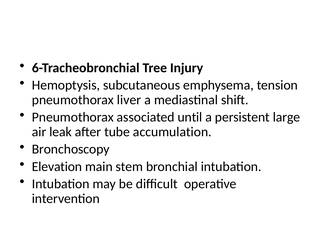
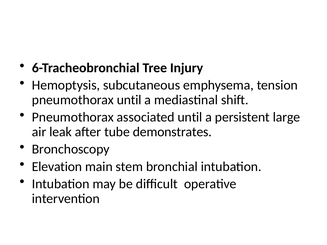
pneumothorax liver: liver -> until
accumulation: accumulation -> demonstrates
